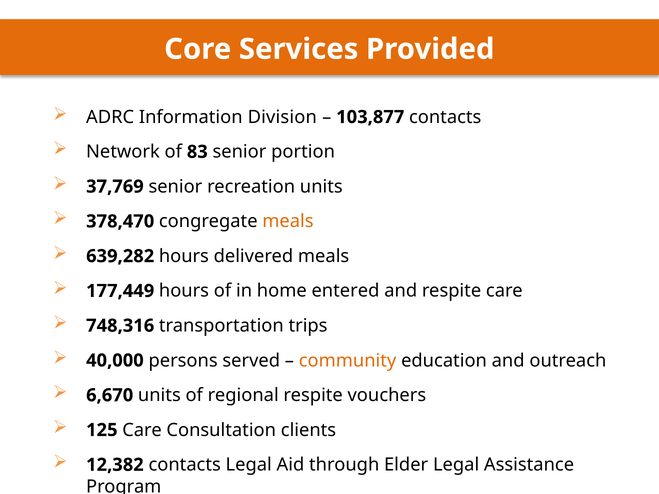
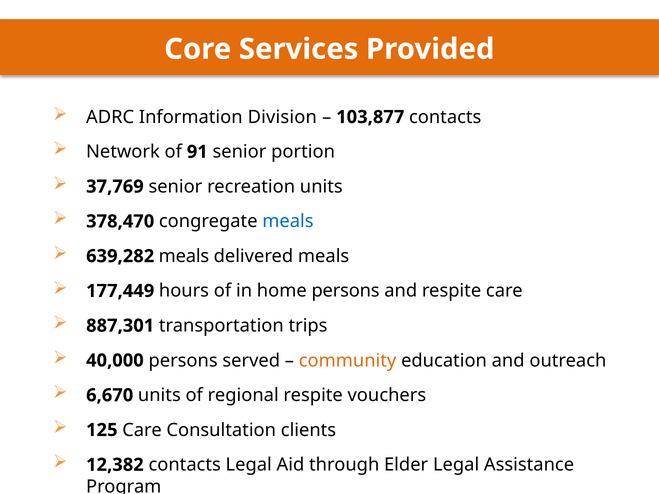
83: 83 -> 91
meals at (288, 221) colour: orange -> blue
639,282 hours: hours -> meals
home entered: entered -> persons
748,316: 748,316 -> 887,301
